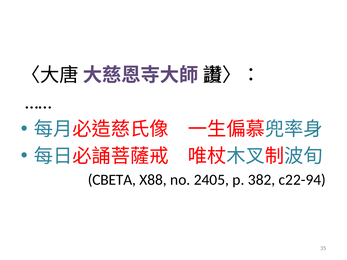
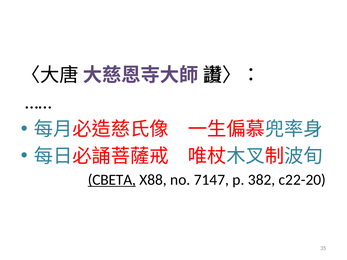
CBETA underline: none -> present
2405: 2405 -> 7147
c22-94: c22-94 -> c22-20
